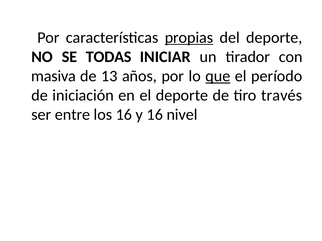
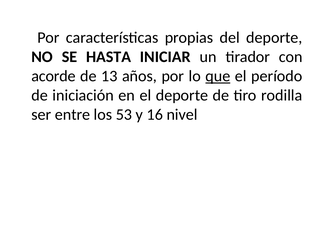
propias underline: present -> none
TODAS: TODAS -> HASTA
masiva: masiva -> acorde
través: través -> rodilla
los 16: 16 -> 53
